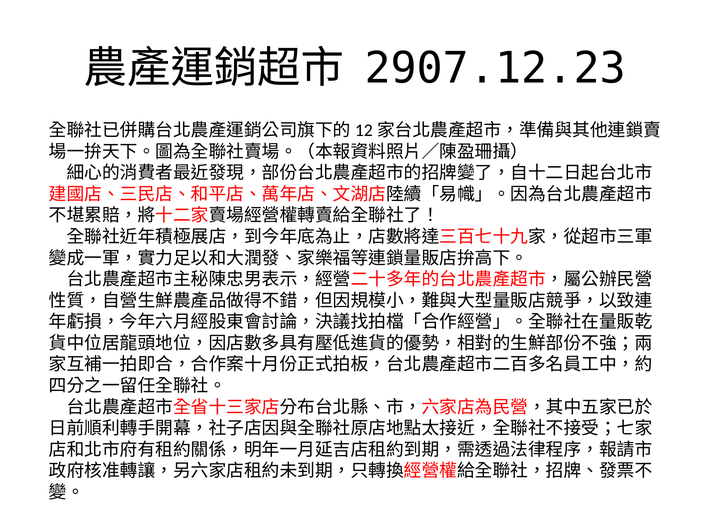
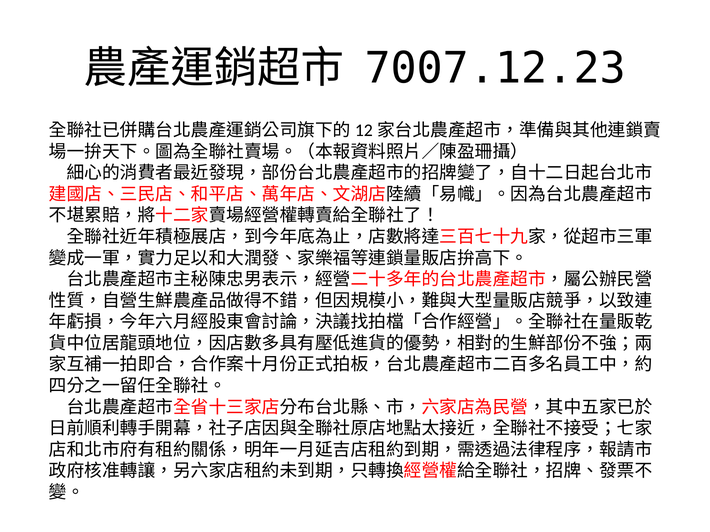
2907.12.23: 2907.12.23 -> 7007.12.23
